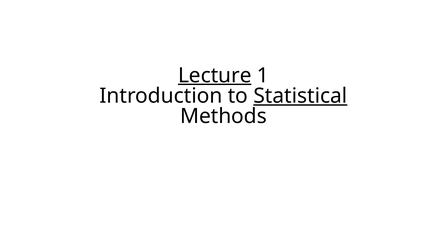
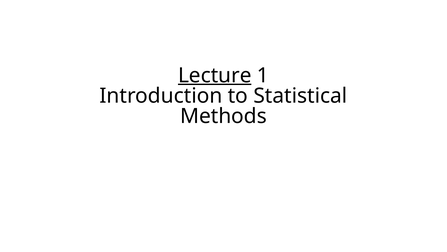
Statistical underline: present -> none
